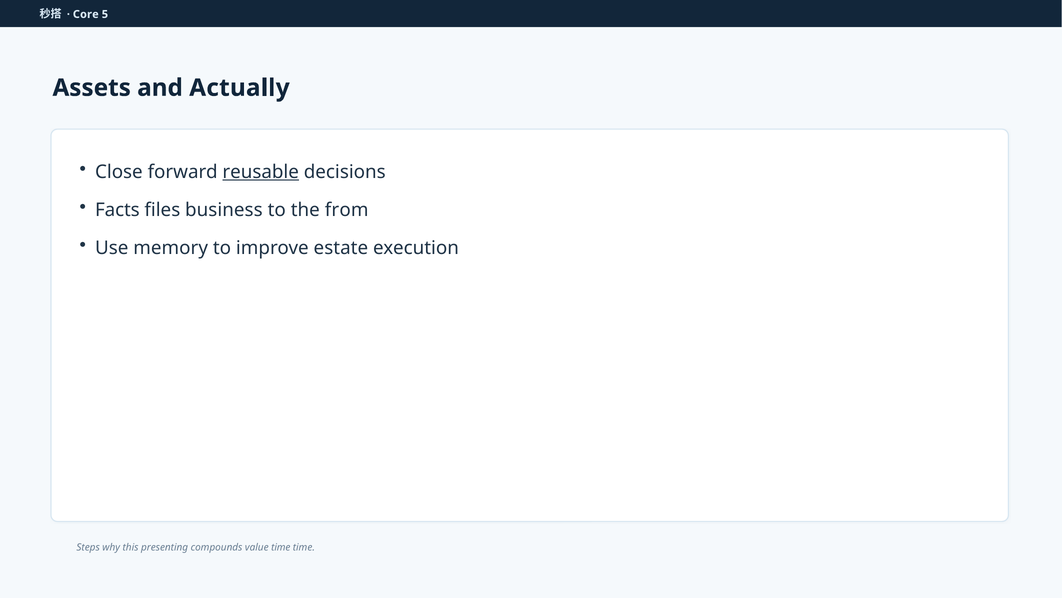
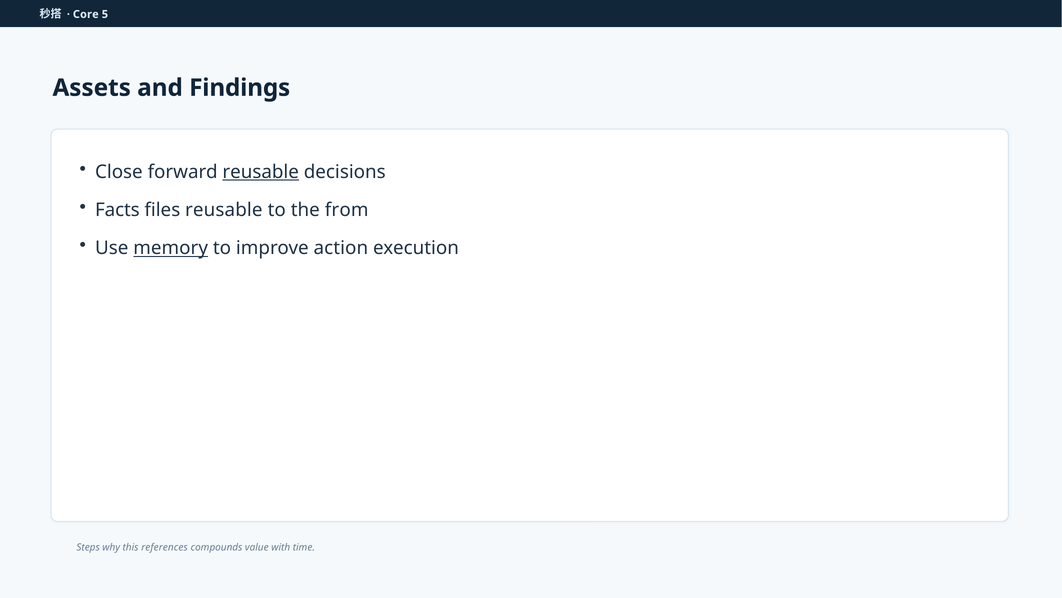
Actually: Actually -> Findings
files business: business -> reusable
memory underline: none -> present
estate: estate -> action
presenting: presenting -> references
value time: time -> with
